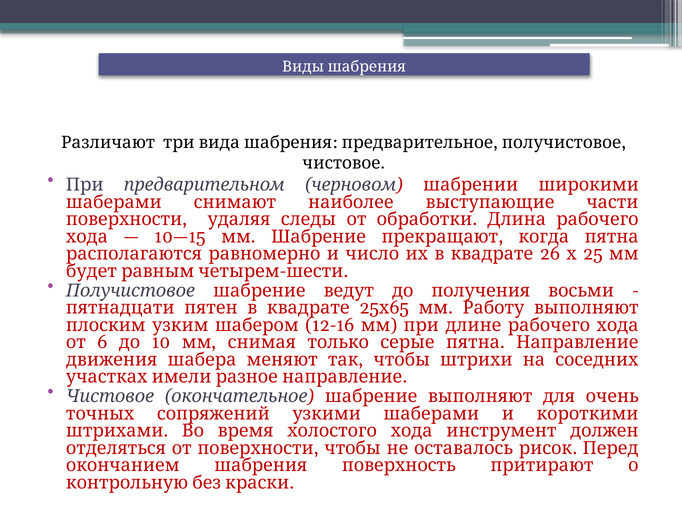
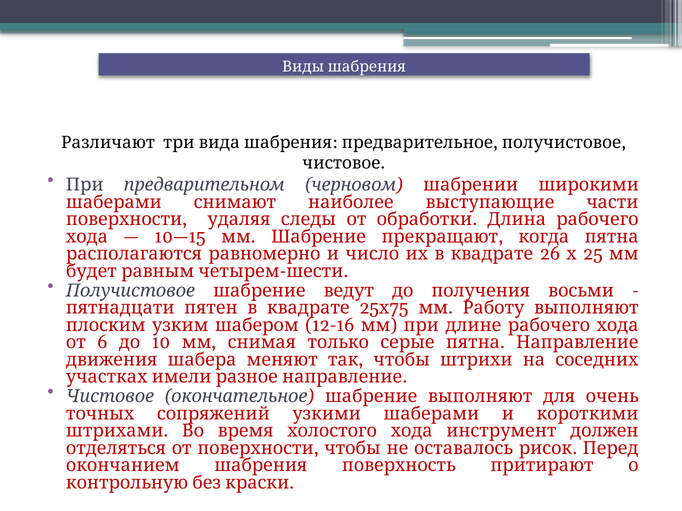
65: 65 -> 75
